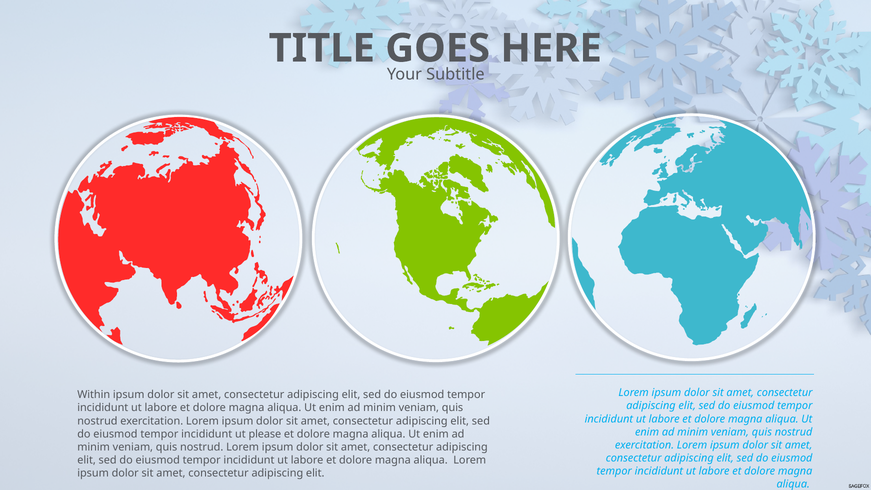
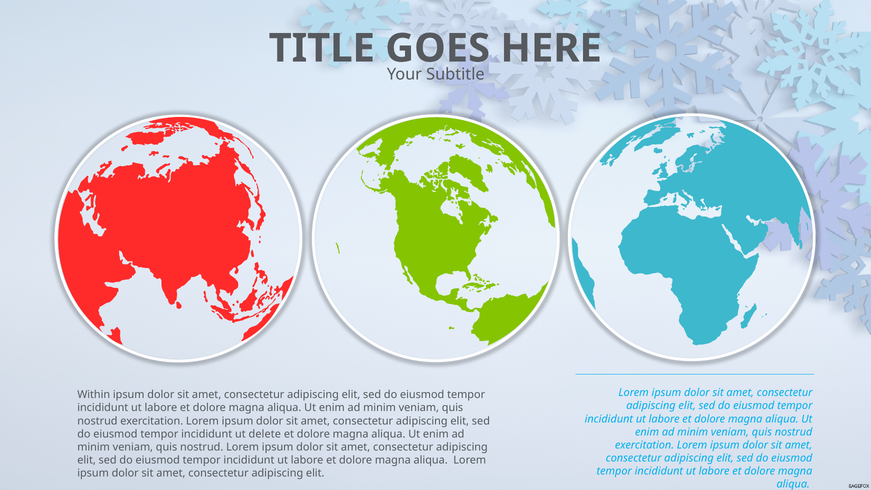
please: please -> delete
